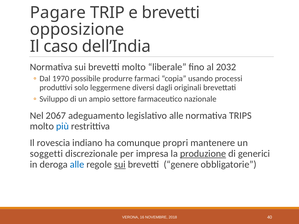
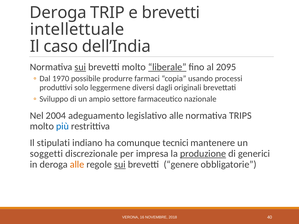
Pagare at (58, 13): Pagare -> Deroga
opposizione: opposizione -> intellettuale
sui at (80, 67) underline: none -> present
liberale underline: none -> present
2032: 2032 -> 2095
2067: 2067 -> 2004
rovescia: rovescia -> stipulati
propri: propri -> tecnici
alle at (77, 165) colour: blue -> orange
